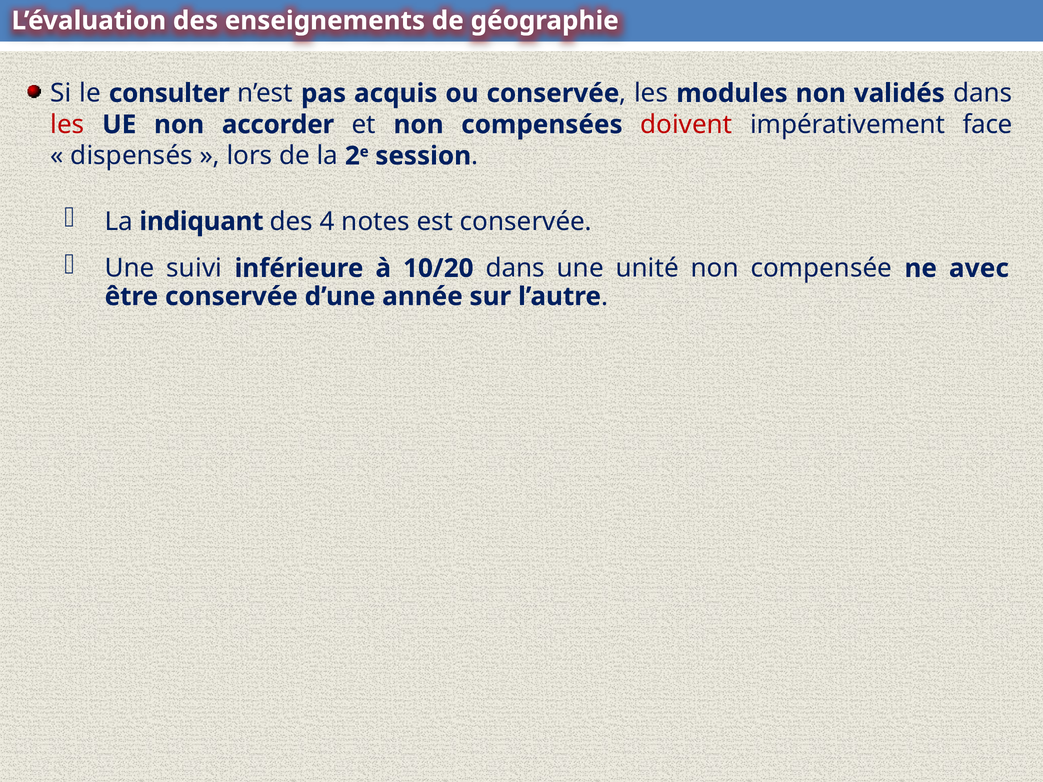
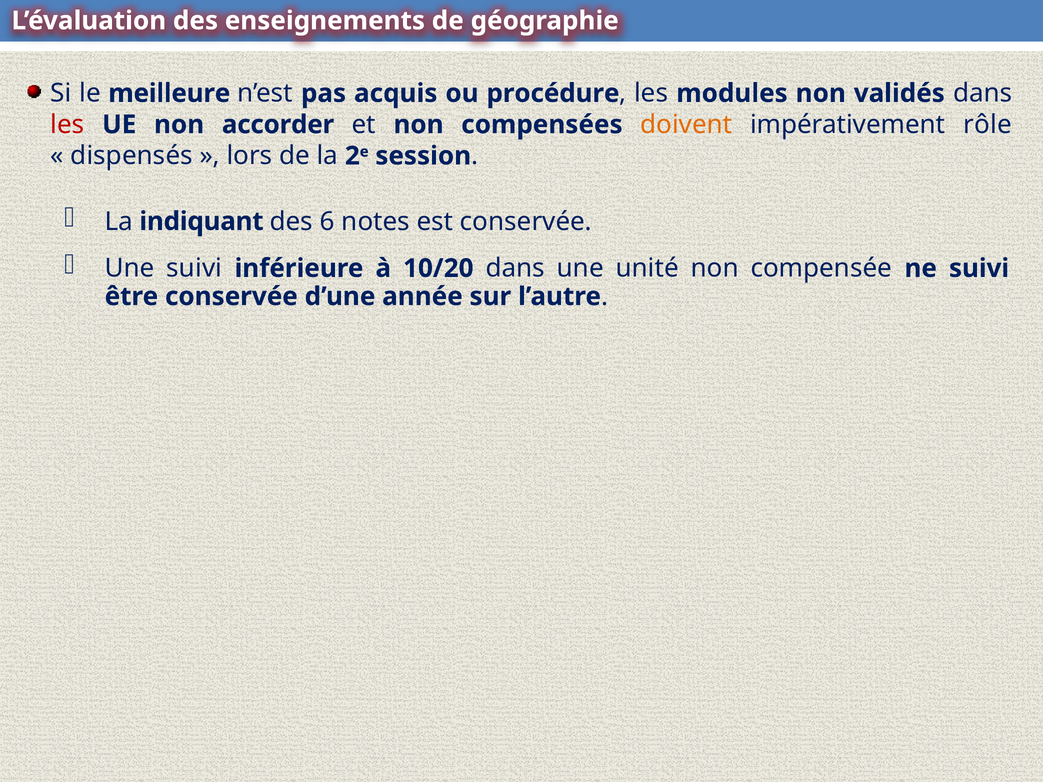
consulter: consulter -> meilleure
ou conservée: conservée -> procédure
doivent colour: red -> orange
face: face -> rôle
4: 4 -> 6
ne avec: avec -> suivi
